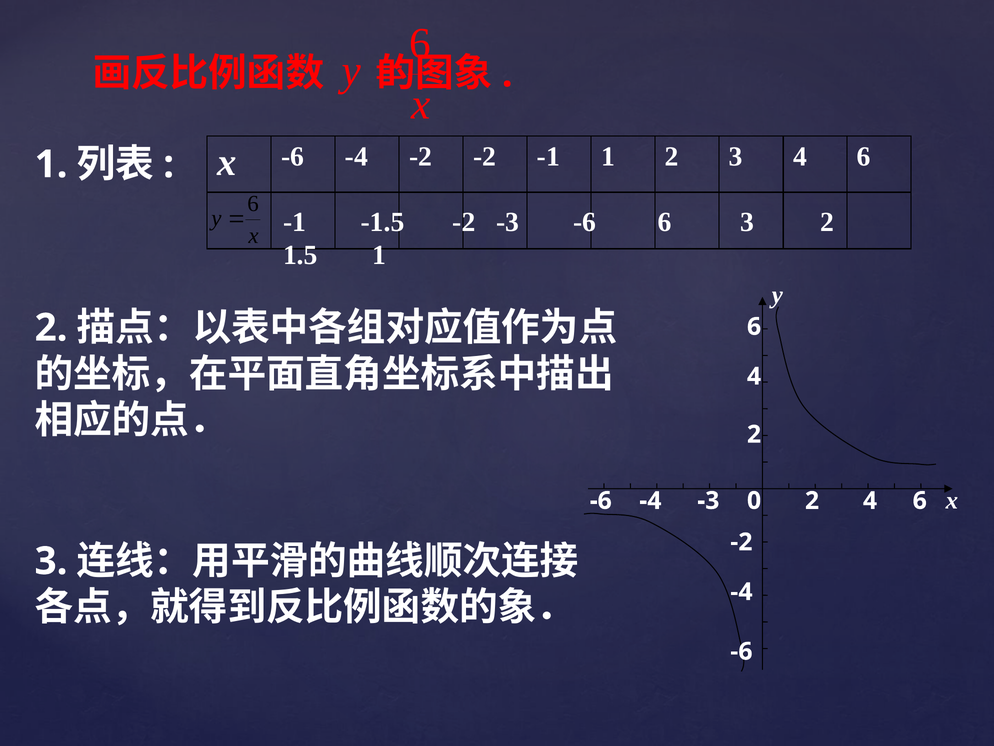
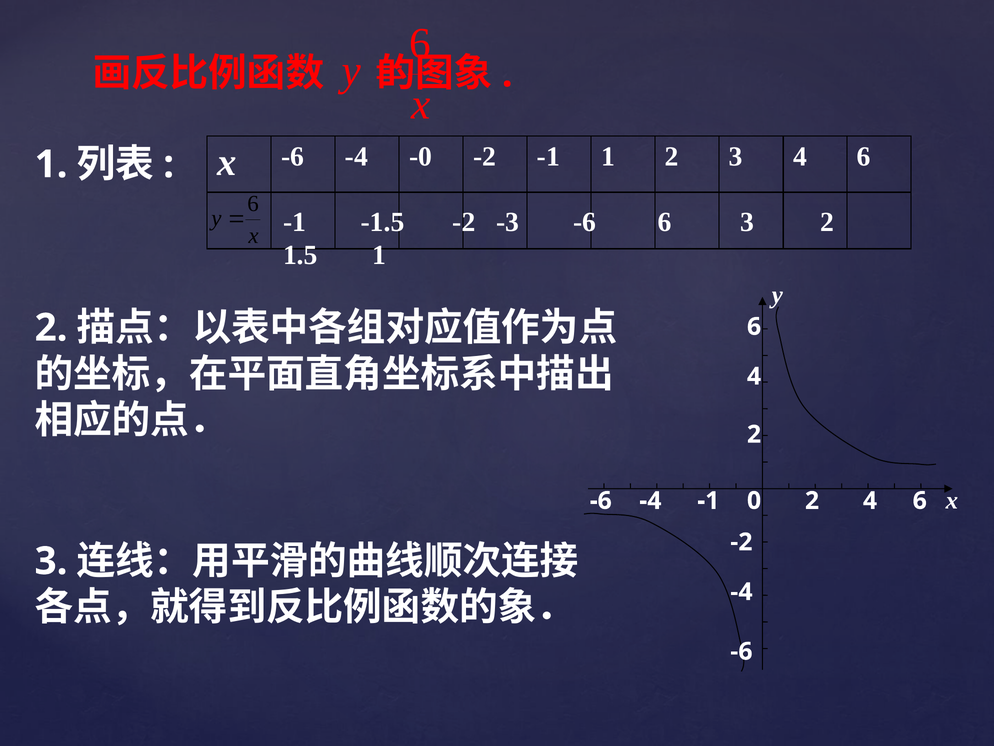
-4 -2: -2 -> -0
-4 -3: -3 -> -1
